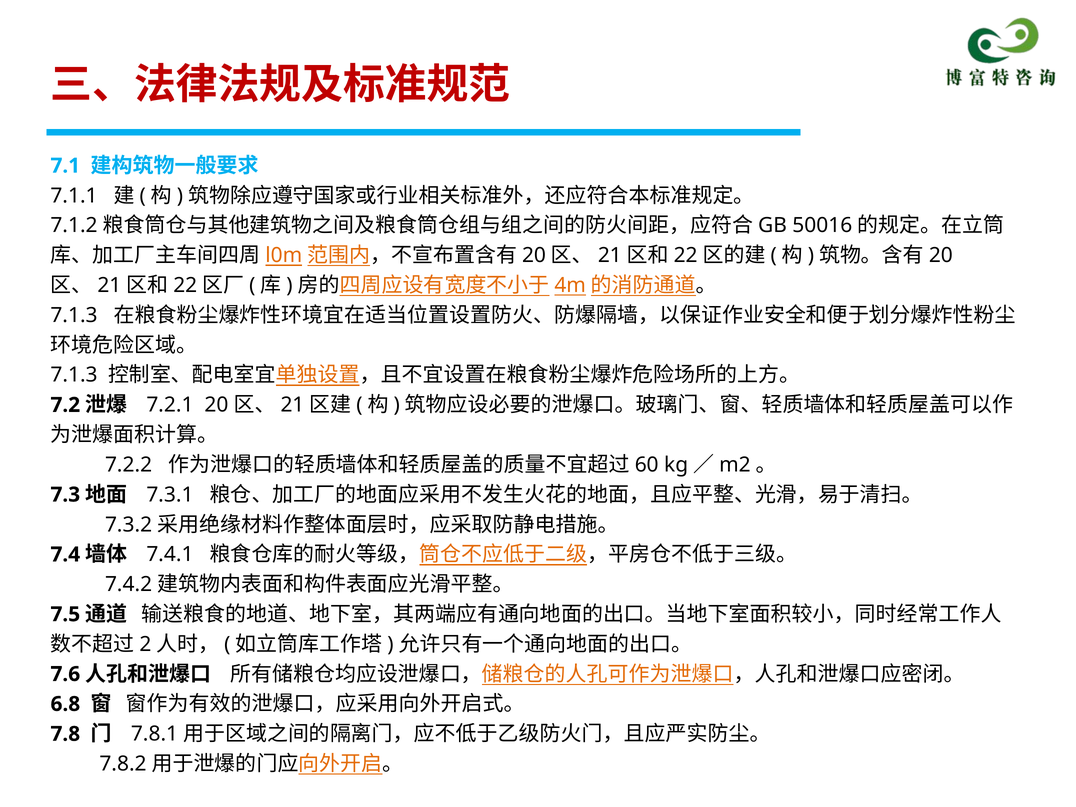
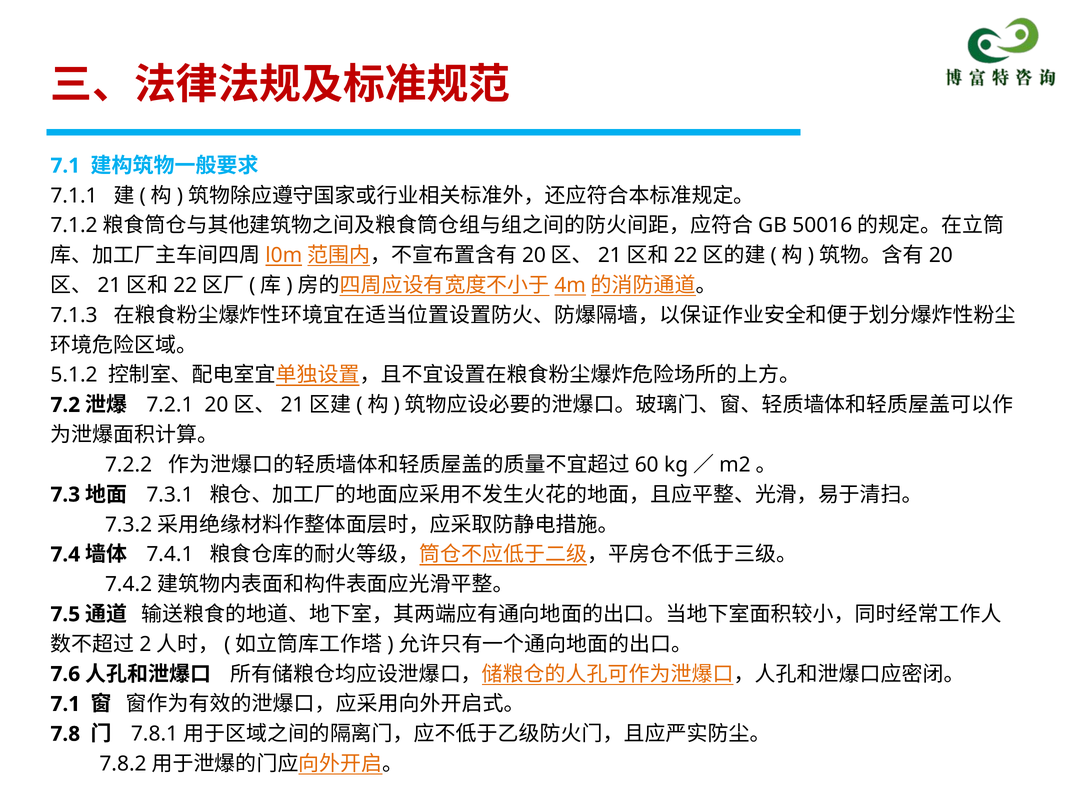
7.1.3 at (74, 375): 7.1.3 -> 5.1.2
6.8 at (65, 704): 6.8 -> 7.1
